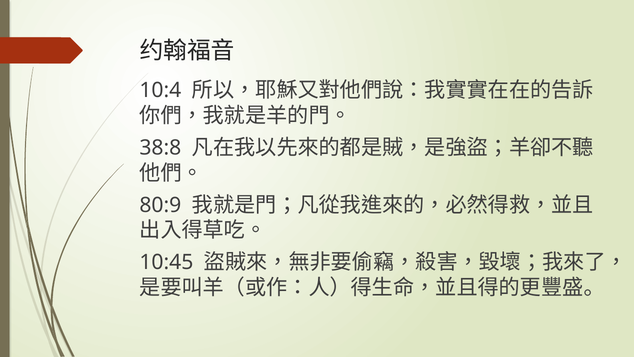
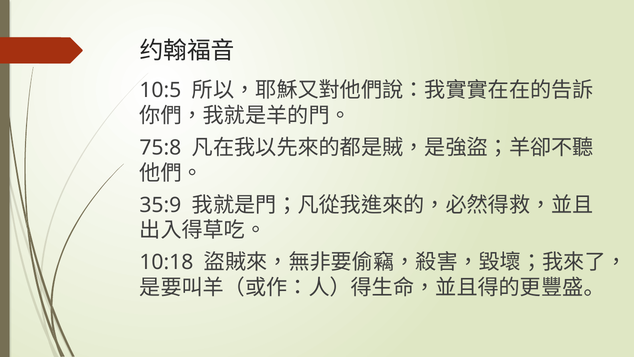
10:4: 10:4 -> 10:5
38:8: 38:8 -> 75:8
80:9: 80:9 -> 35:9
10:45: 10:45 -> 10:18
